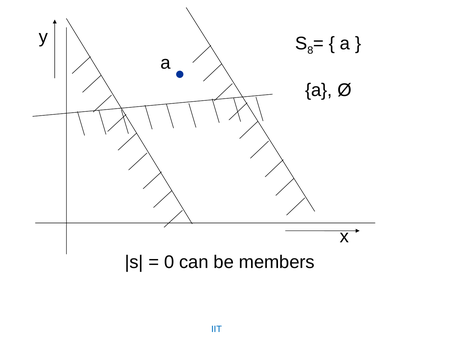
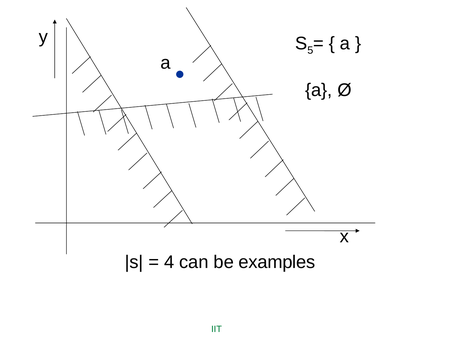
8: 8 -> 5
0: 0 -> 4
members: members -> examples
IIT colour: blue -> green
